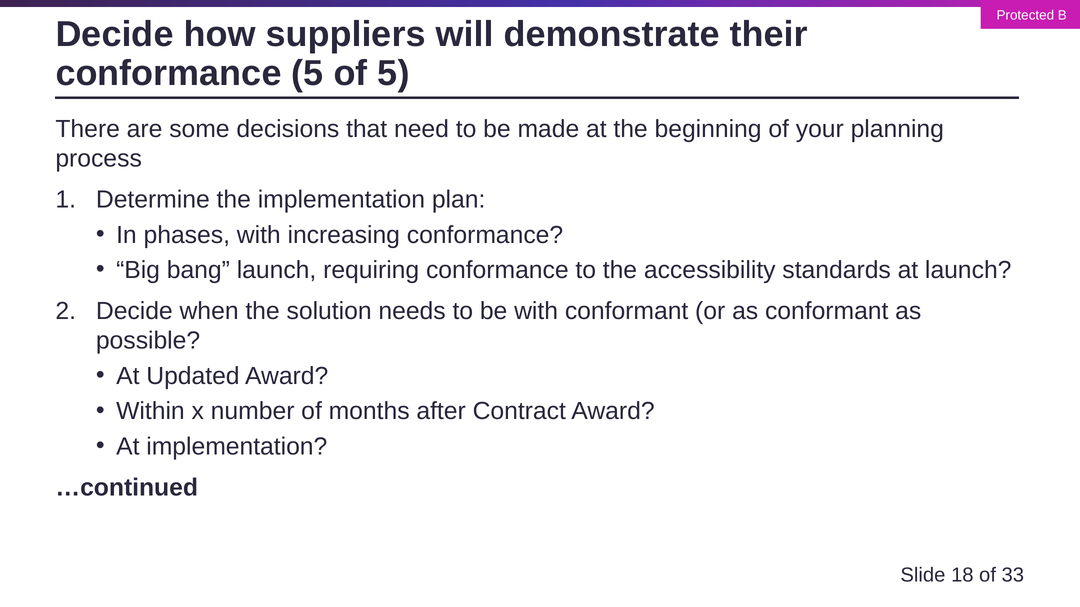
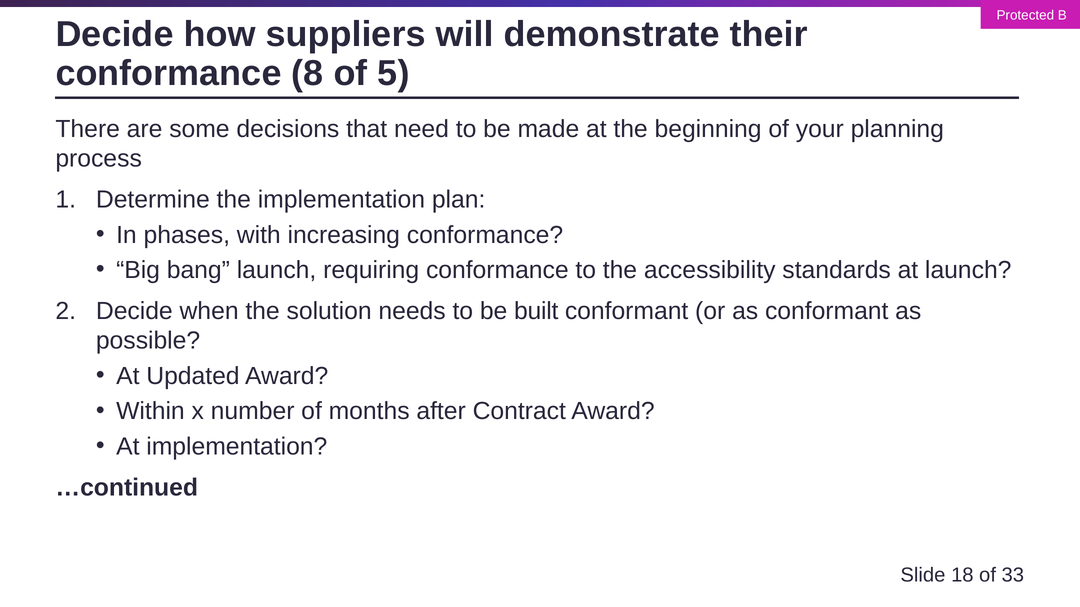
conformance 5: 5 -> 8
be with: with -> built
